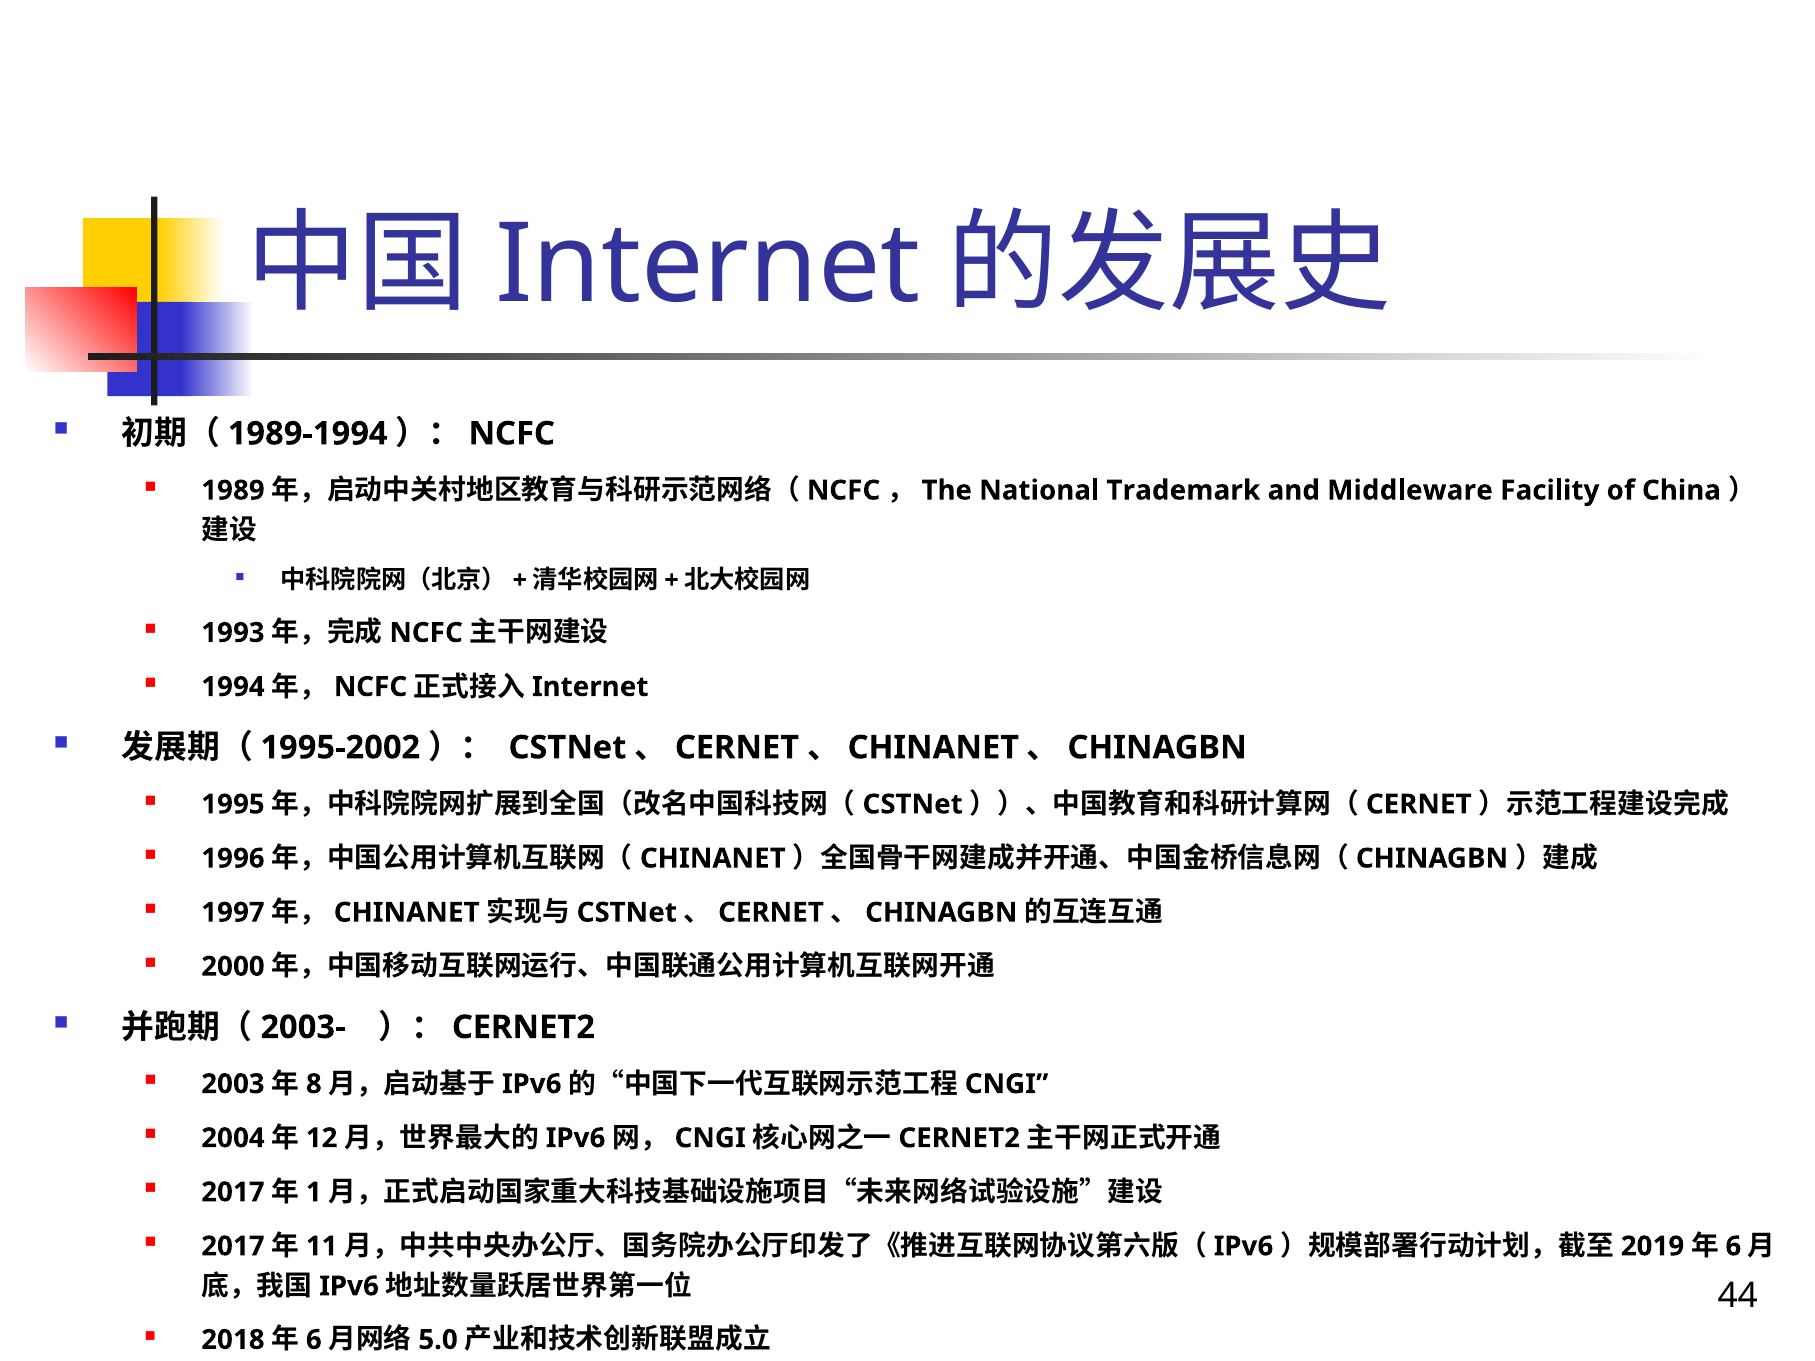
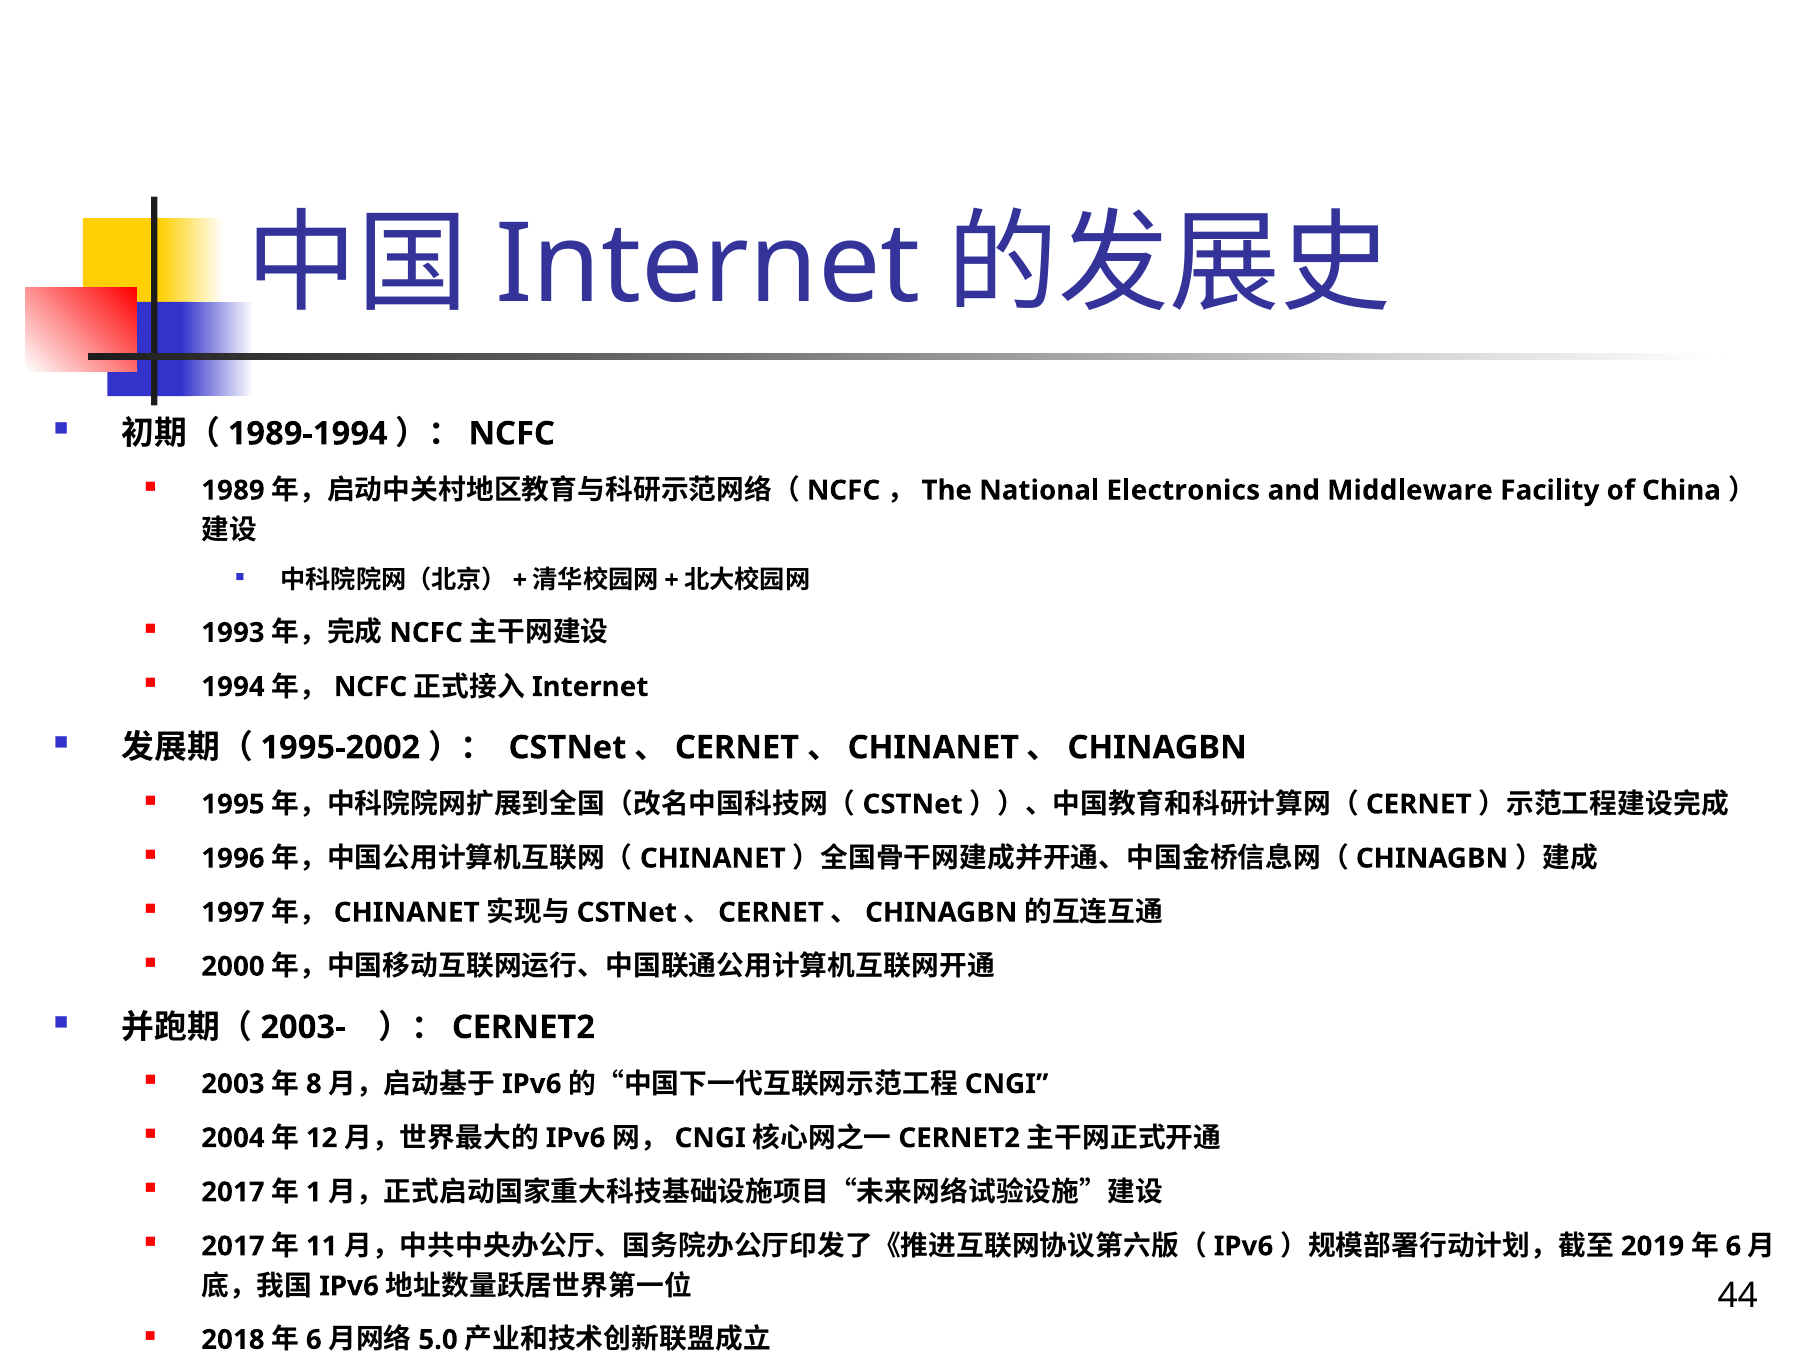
Trademark: Trademark -> Electronics
